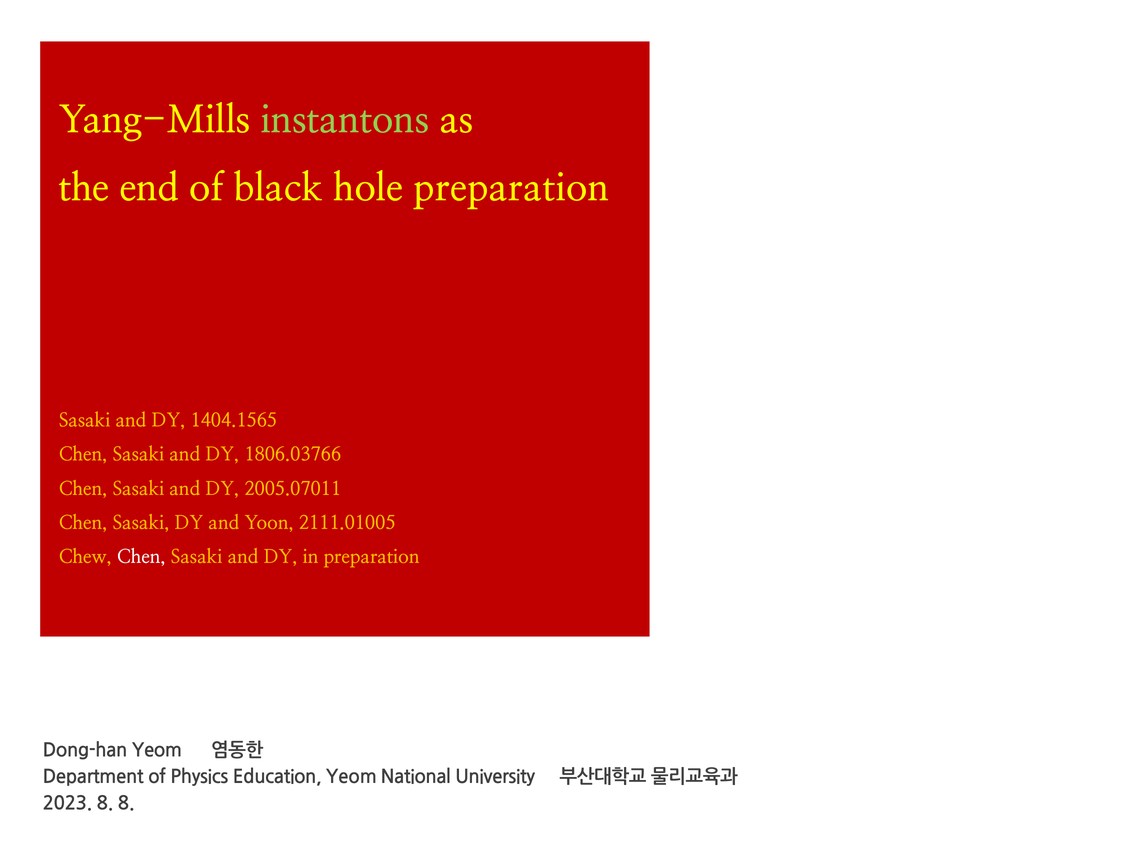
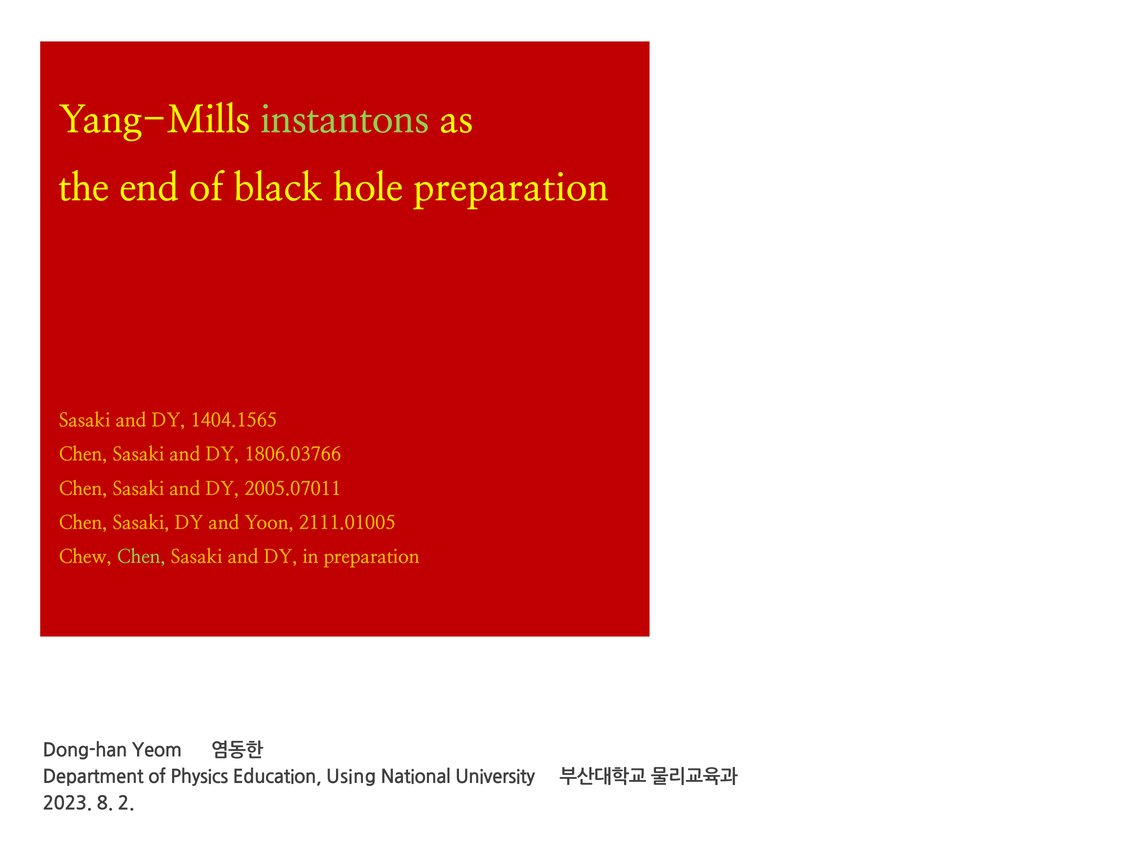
Chen at (141, 557) colour: white -> light green
Education Yeom: Yeom -> Using
8 8: 8 -> 2
